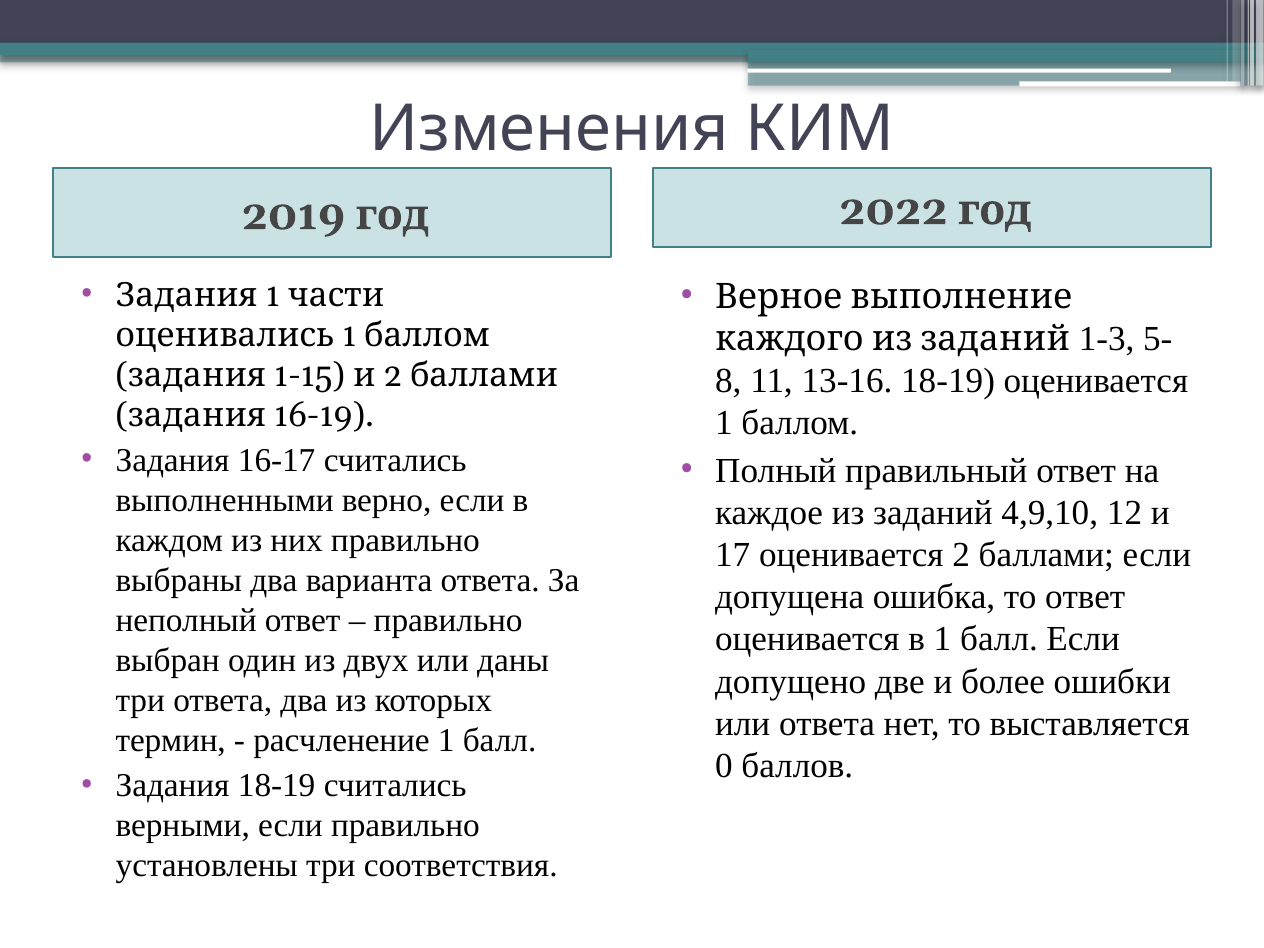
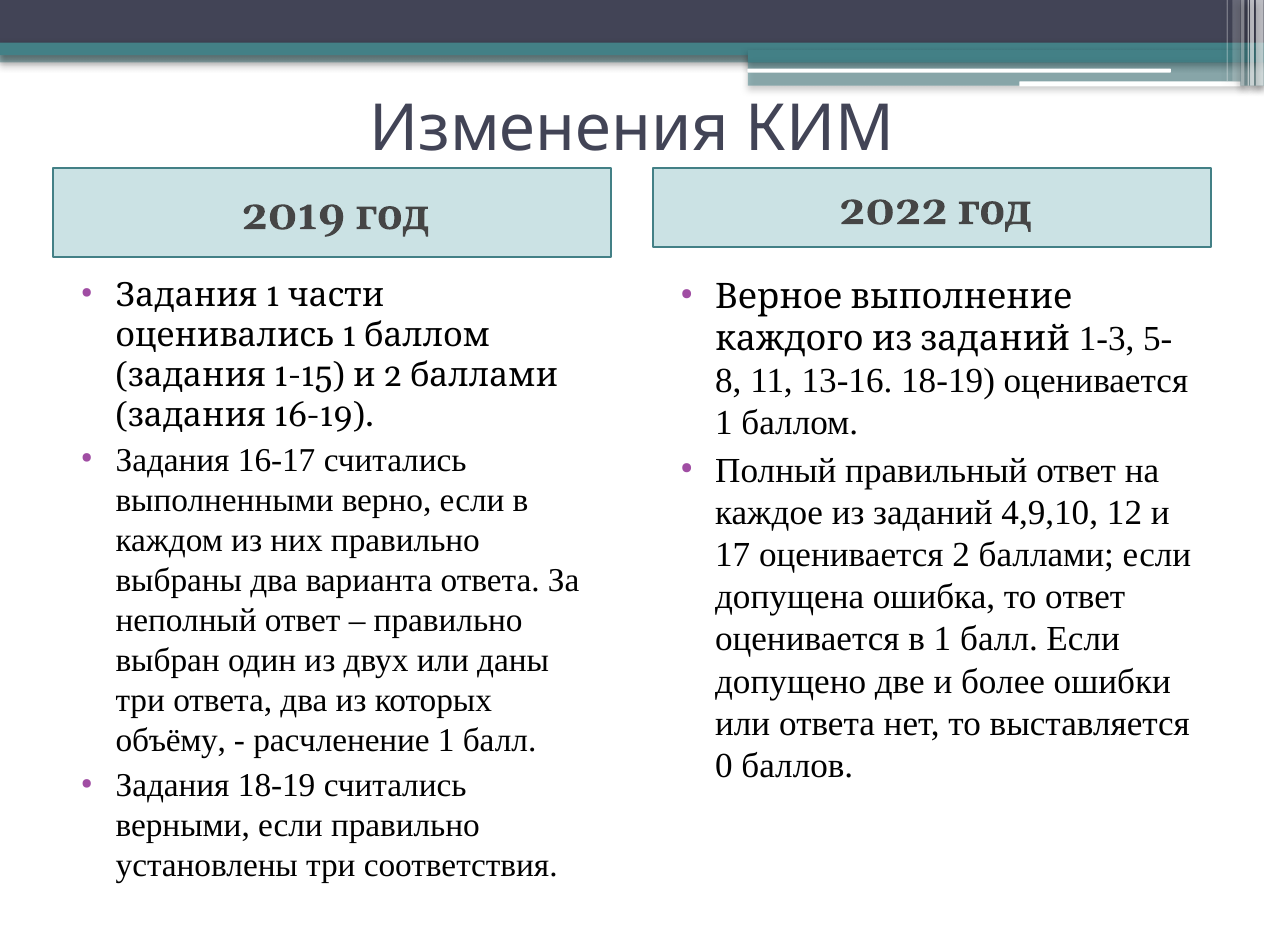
термин: термин -> объёму
